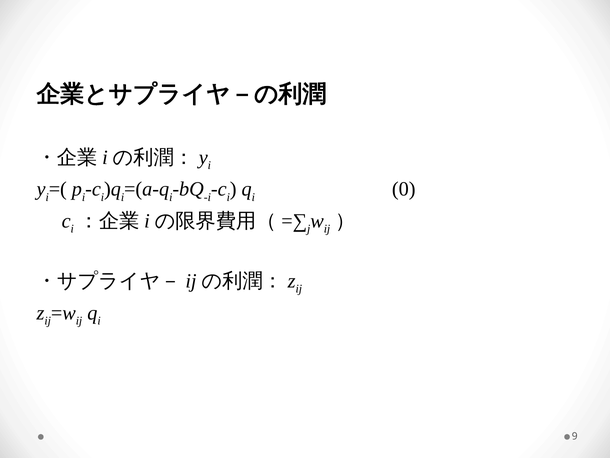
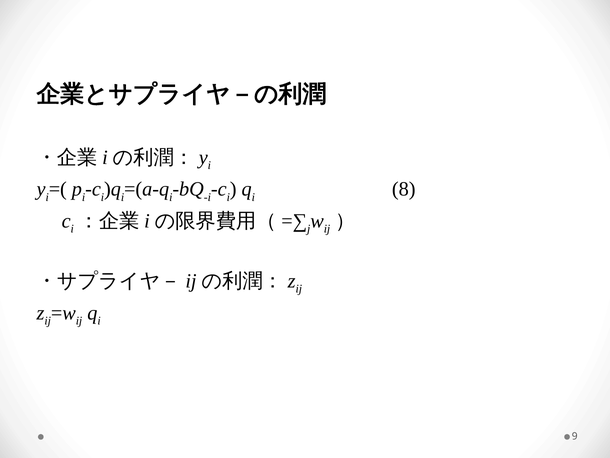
0: 0 -> 8
